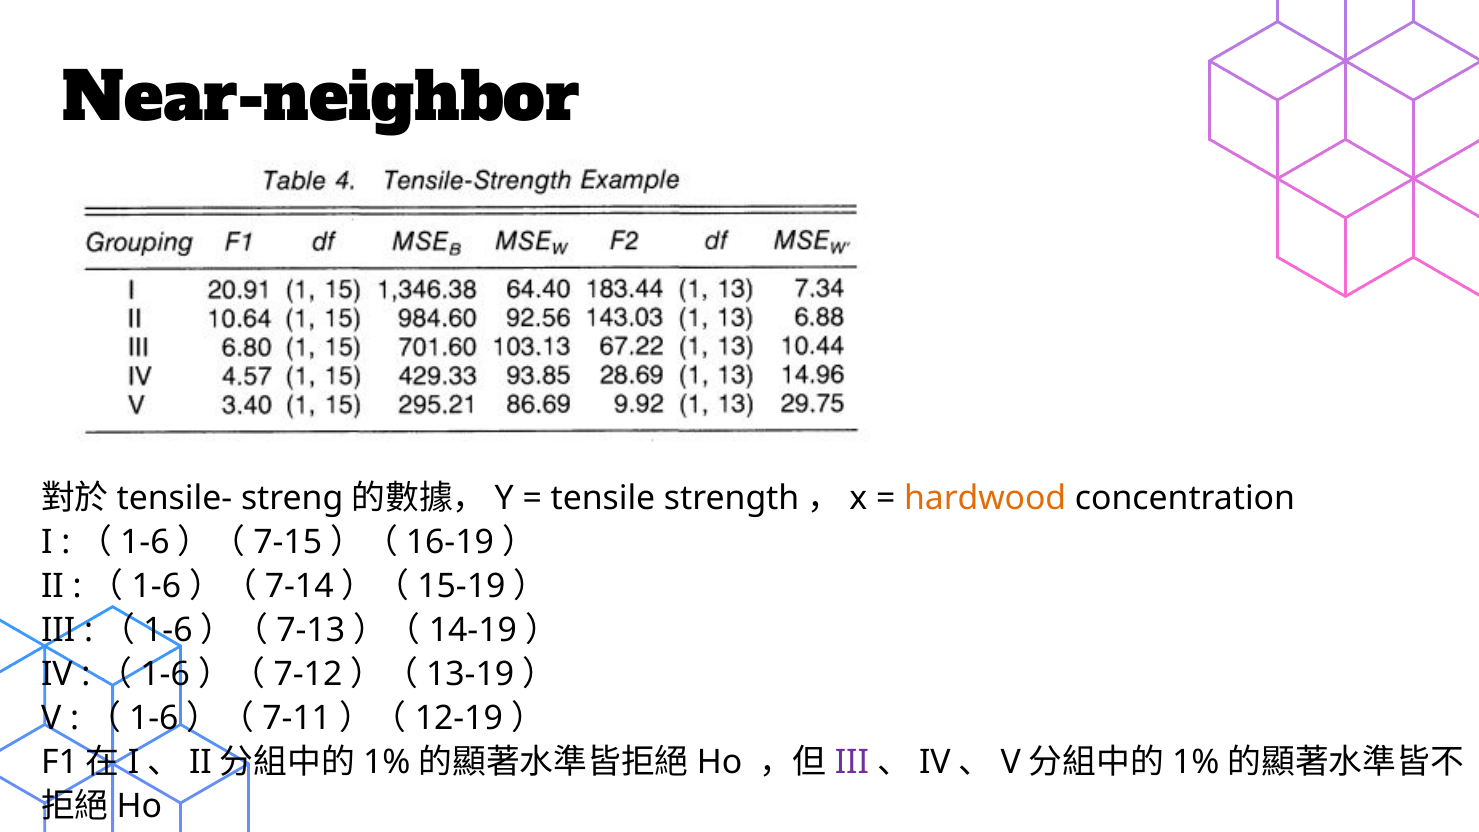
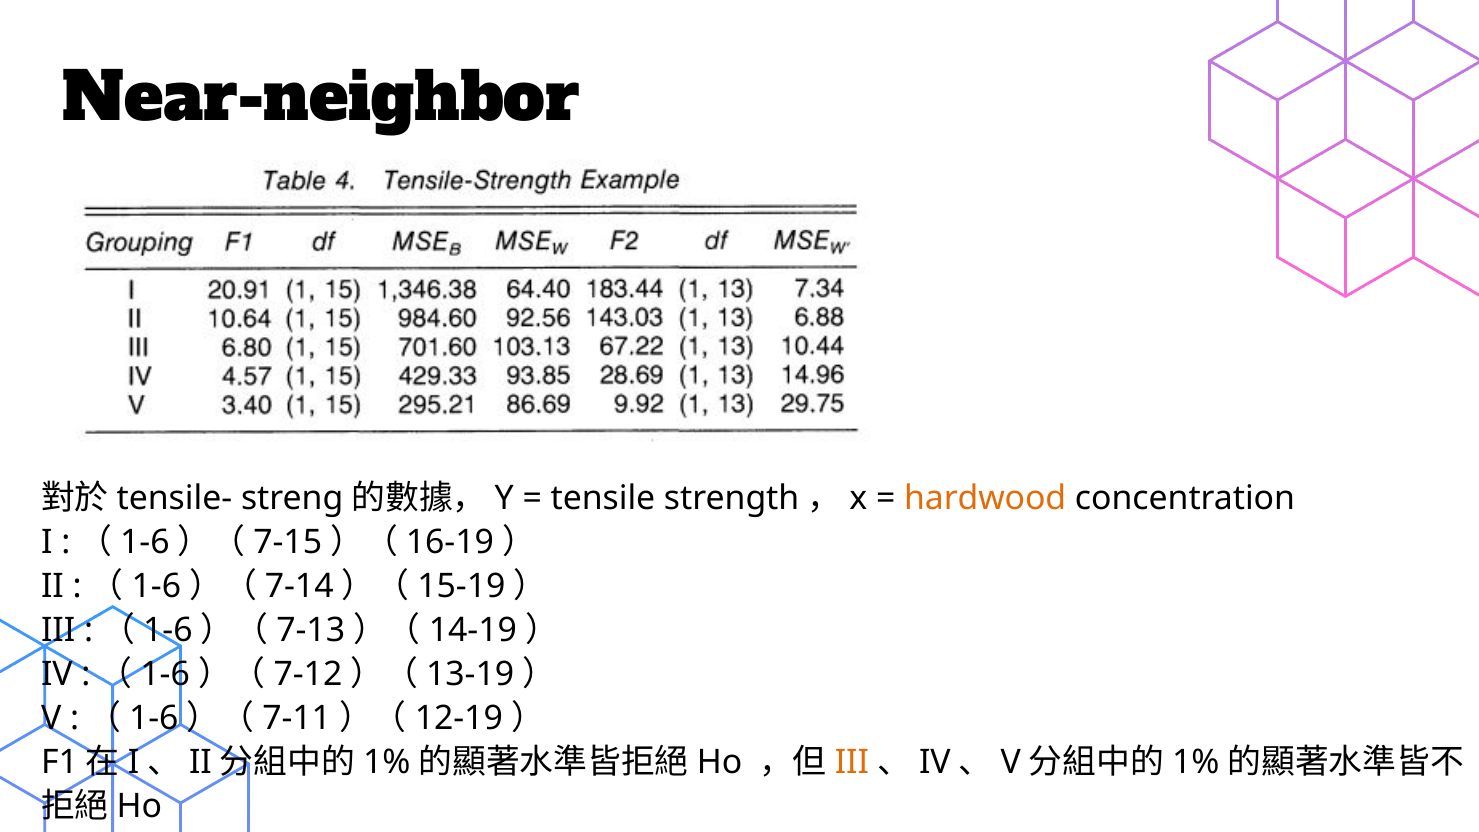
III at (852, 762) colour: purple -> orange
